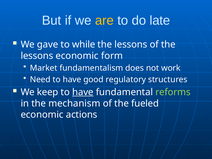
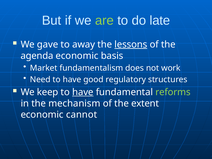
are colour: yellow -> light green
while: while -> away
lessons at (131, 44) underline: none -> present
lessons at (37, 56): lessons -> agenda
form: form -> basis
fueled: fueled -> extent
actions: actions -> cannot
